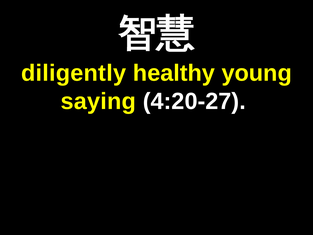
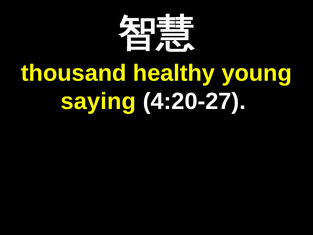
diligently: diligently -> thousand
